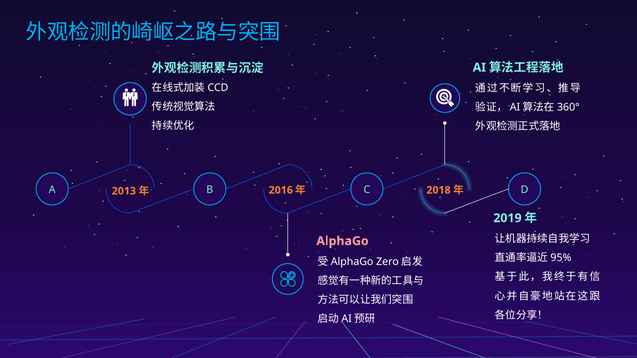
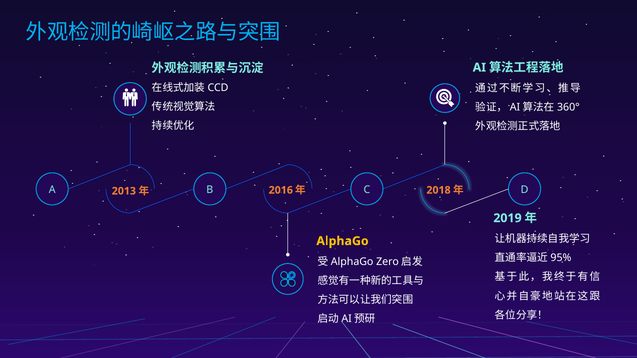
AlphaGo colour: pink -> yellow
